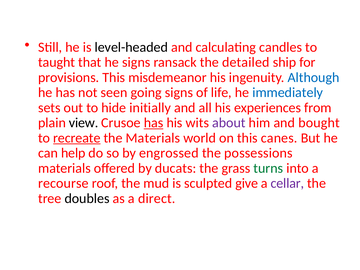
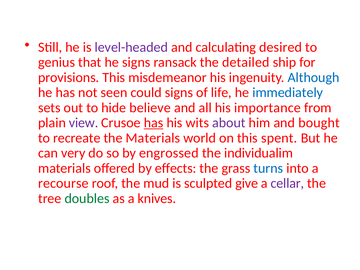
level-headed colour: black -> purple
candles: candles -> desired
taught: taught -> genius
going: going -> could
initially: initially -> believe
experiences: experiences -> importance
view colour: black -> purple
recreate underline: present -> none
canes: canes -> spent
help: help -> very
possessions: possessions -> individualim
ducats: ducats -> effects
turns colour: green -> blue
doubles colour: black -> green
direct: direct -> knives
